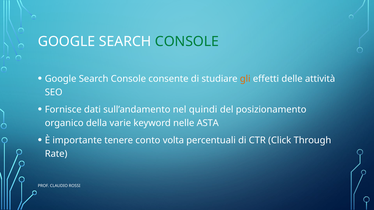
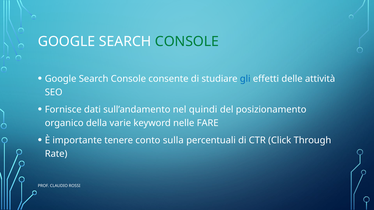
gli colour: orange -> blue
ASTA: ASTA -> FARE
volta: volta -> sulla
